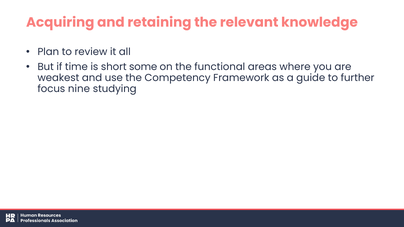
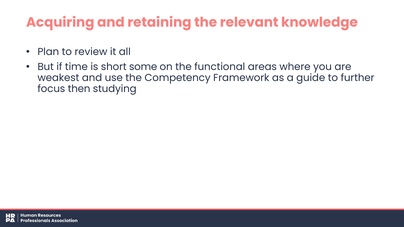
nine: nine -> then
